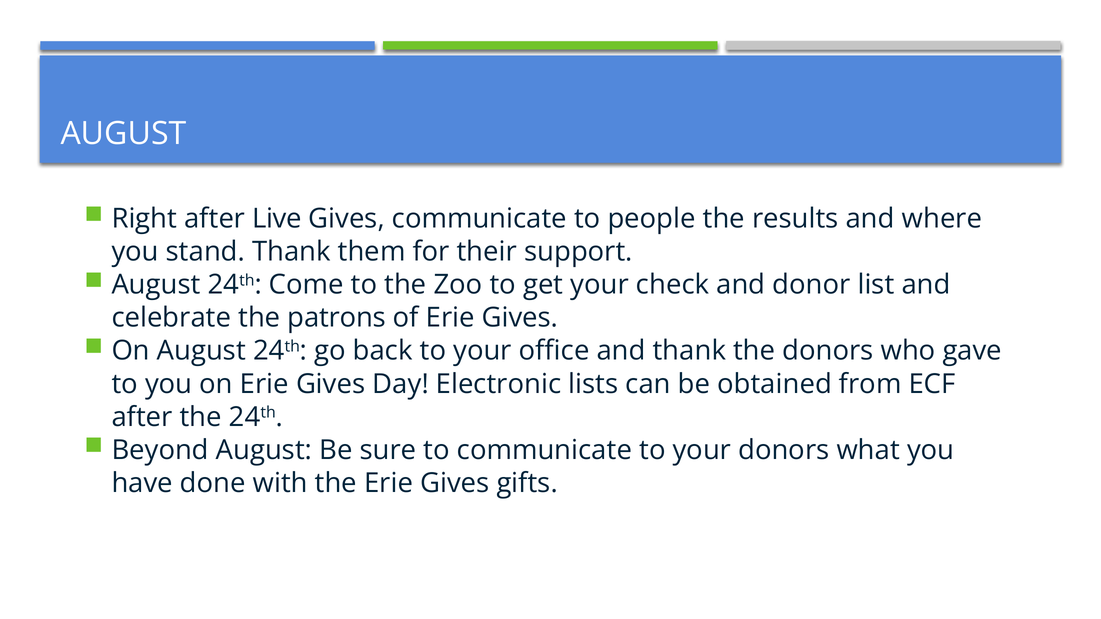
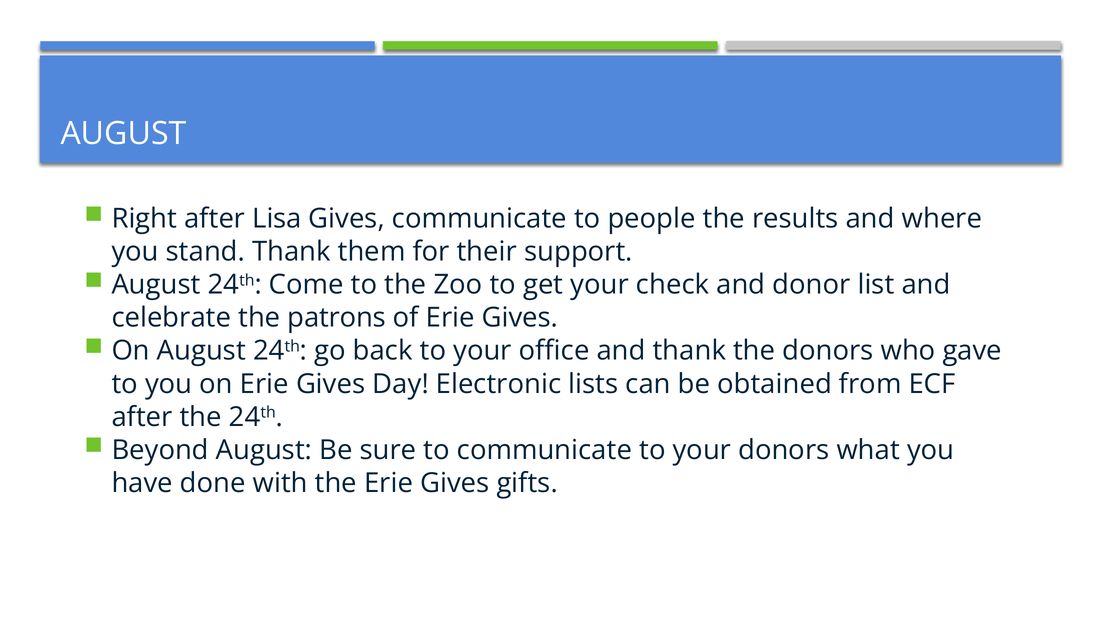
Live: Live -> Lisa
